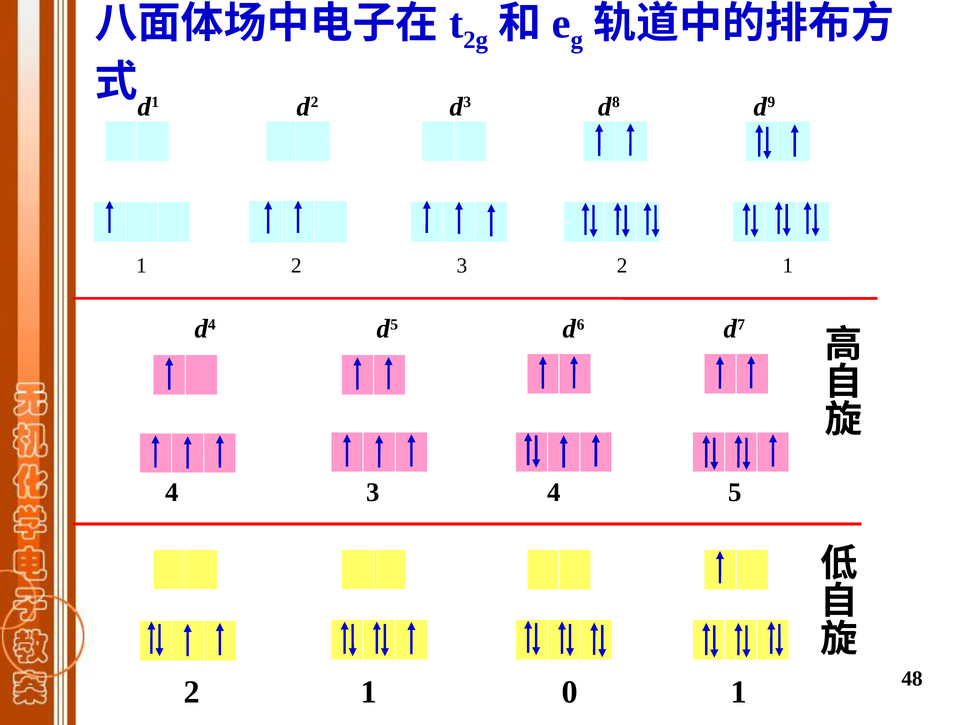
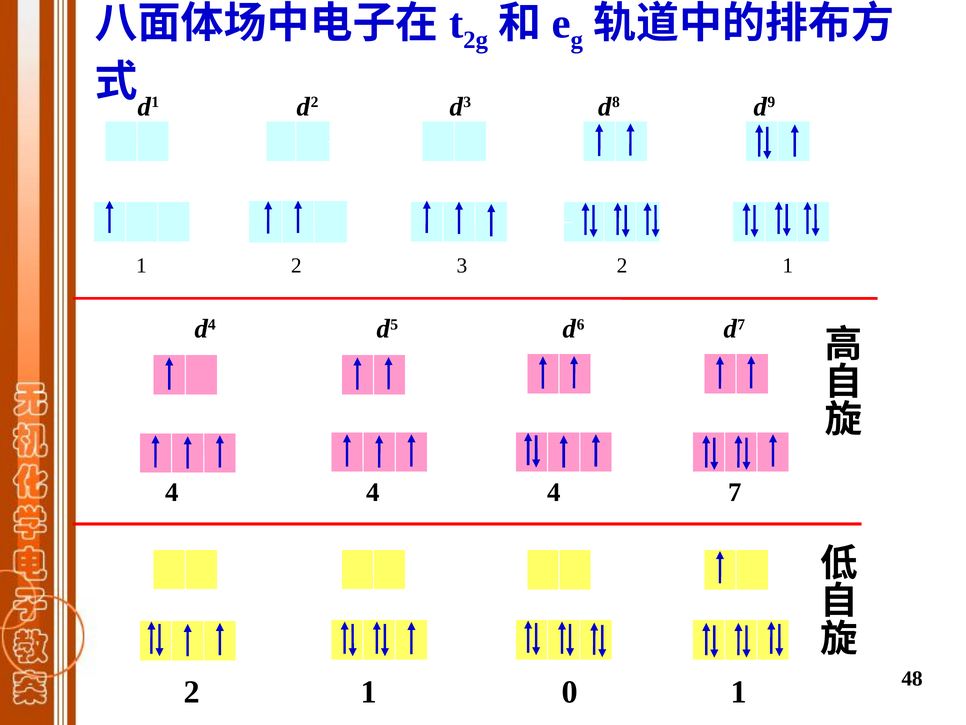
3 at (373, 492): 3 -> 4
5: 5 -> 7
